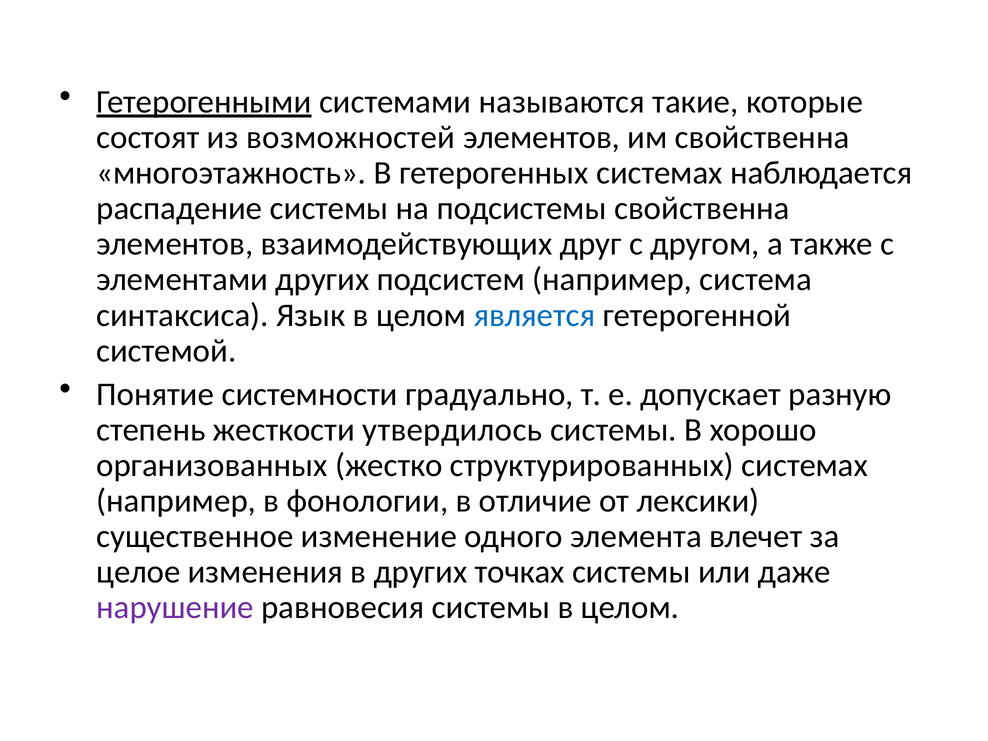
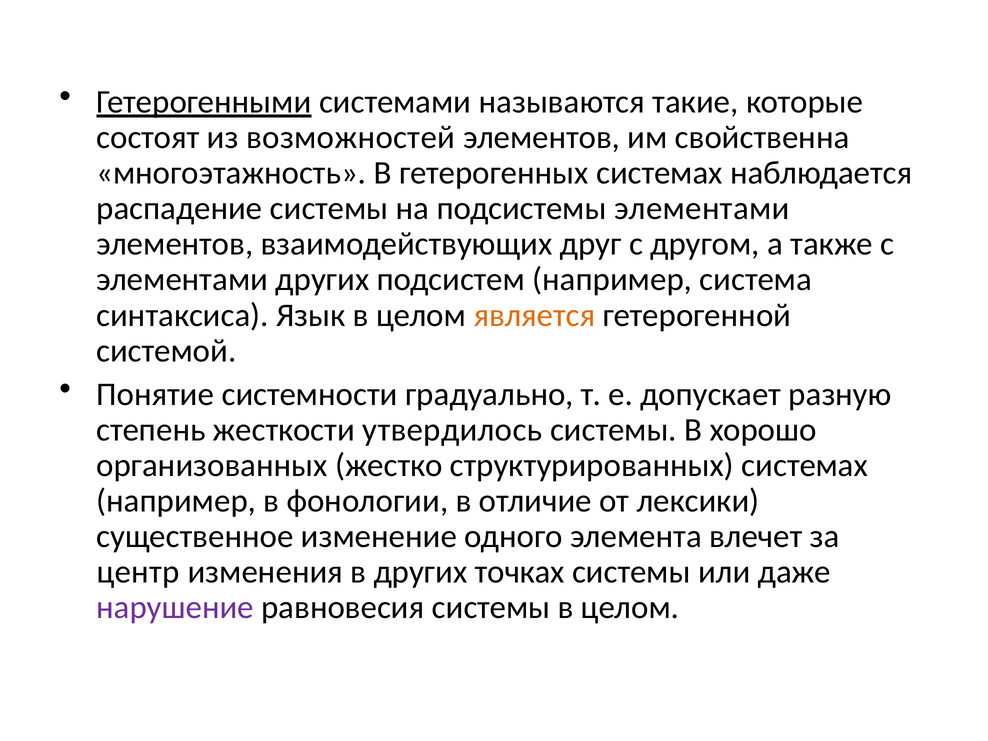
подсистемы свойственна: свойственна -> элементами
является colour: blue -> orange
целое: целое -> центр
